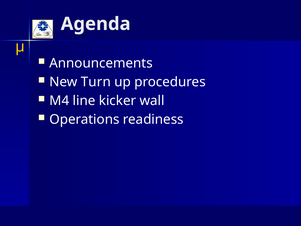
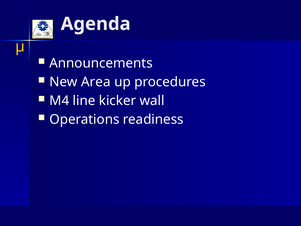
Turn: Turn -> Area
